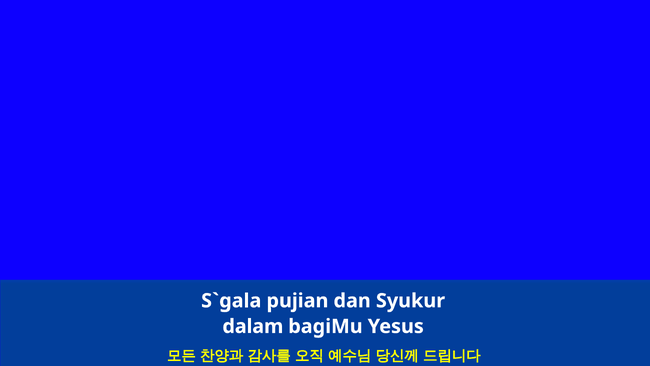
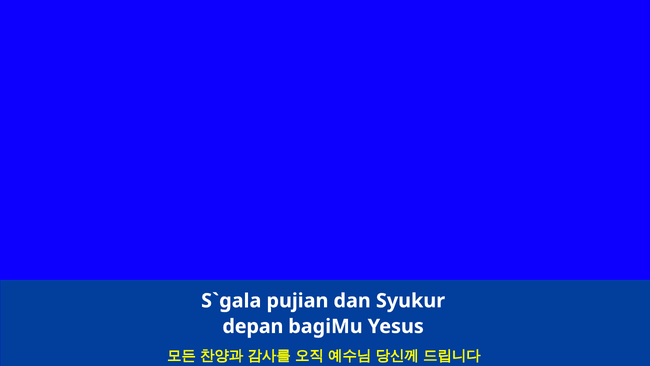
dalam: dalam -> depan
